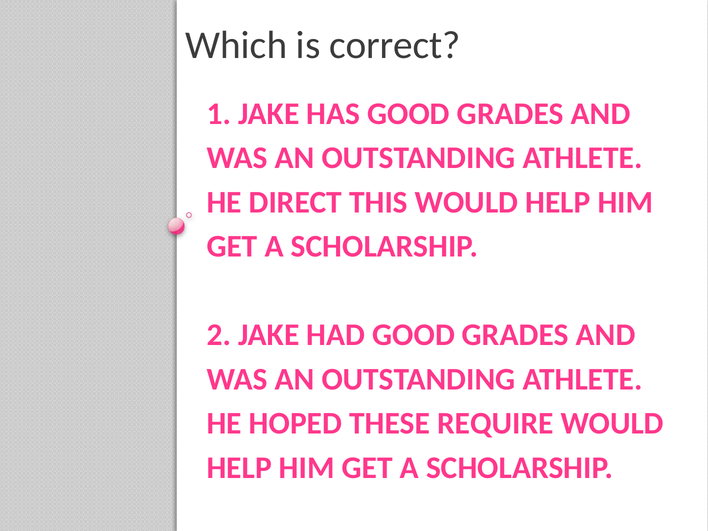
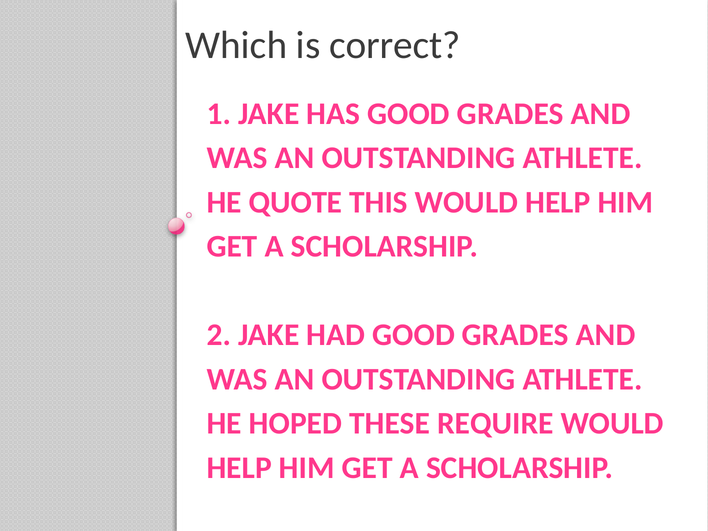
DIRECT: DIRECT -> QUOTE
